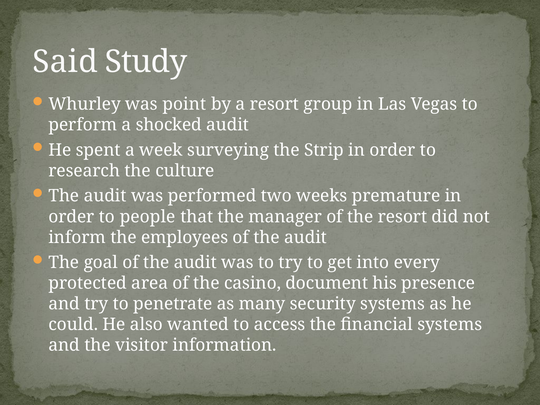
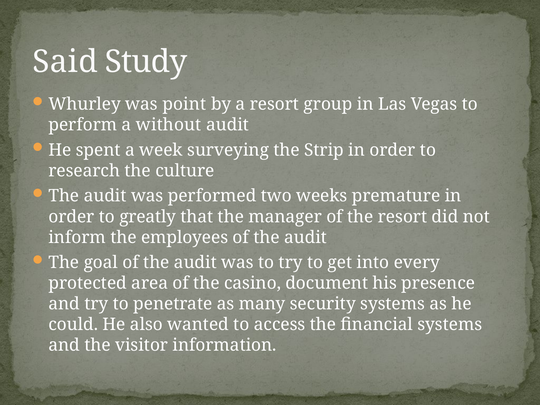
shocked: shocked -> without
people: people -> greatly
